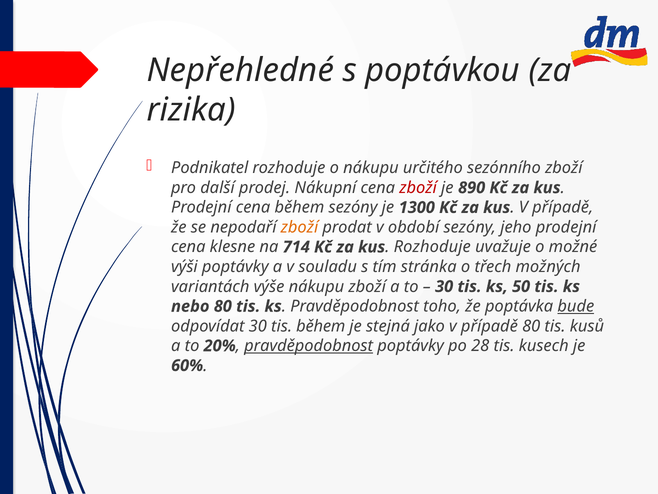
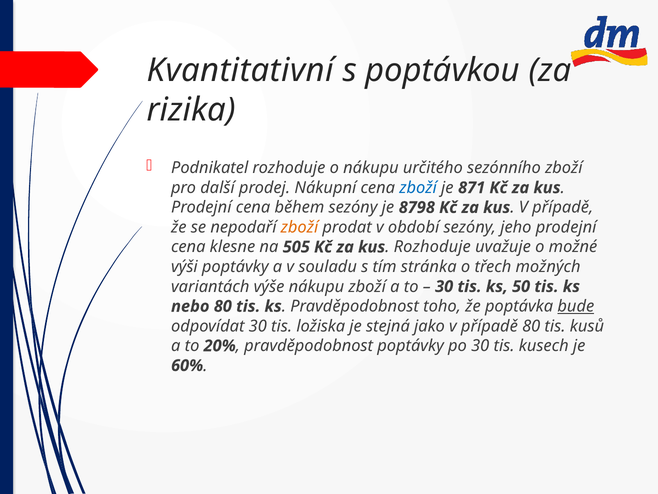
Nepřehledné: Nepřehledné -> Kvantitativní
zboží at (418, 188) colour: red -> blue
890: 890 -> 871
1300: 1300 -> 8798
714: 714 -> 505
tis během: během -> ložiska
pravděpodobnost at (309, 346) underline: present -> none
po 28: 28 -> 30
